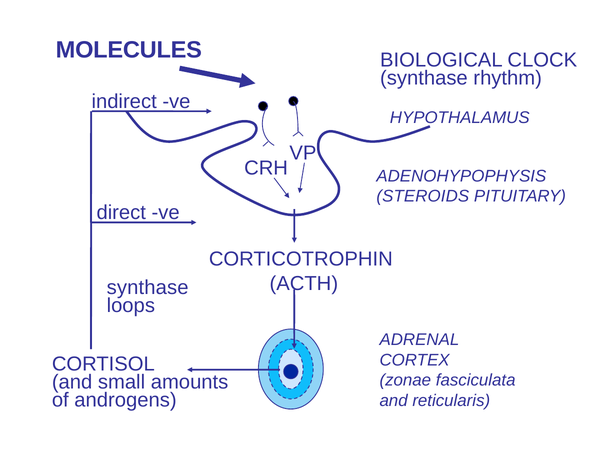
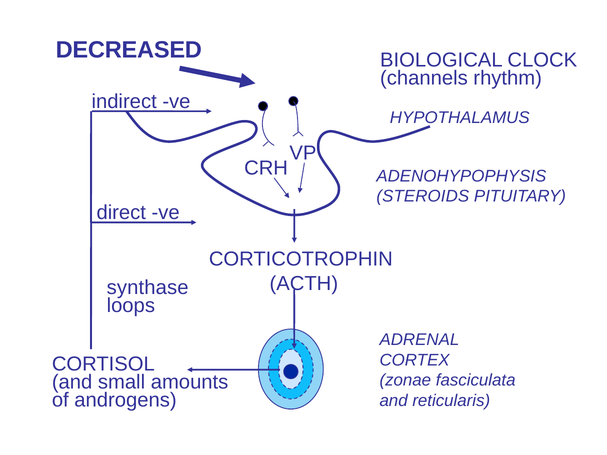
MOLECULES: MOLECULES -> DECREASED
synthase at (424, 78): synthase -> channels
